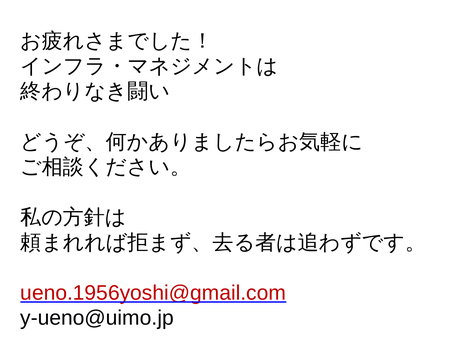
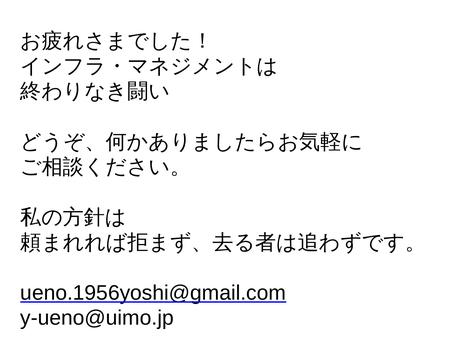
ueno.1956yoshi@gmail.com colour: red -> black
